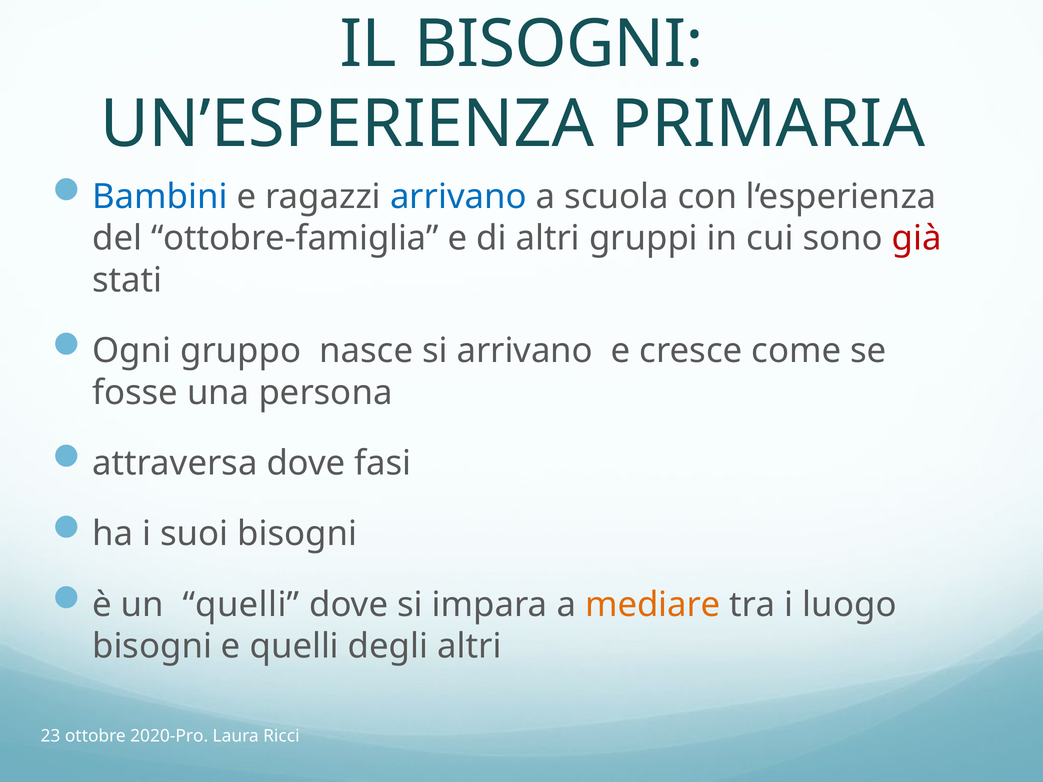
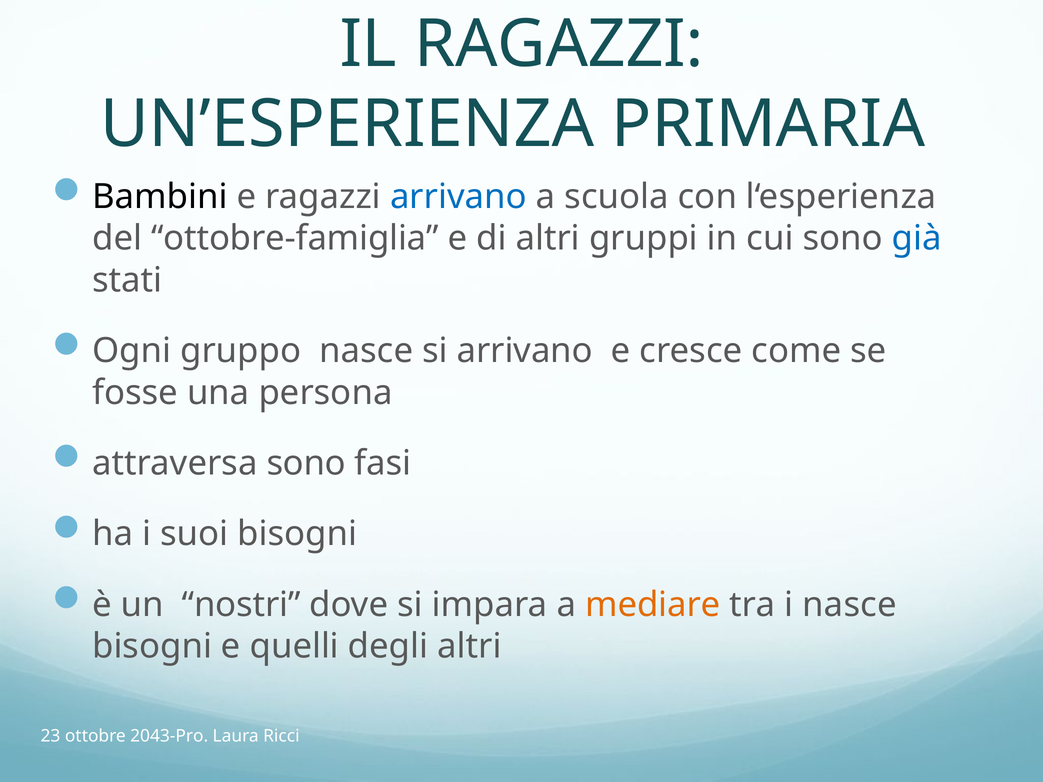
IL BISOGNI: BISOGNI -> RAGAZZI
Bambini colour: blue -> black
già colour: red -> blue
attraversa dove: dove -> sono
un quelli: quelli -> nostri
i luogo: luogo -> nasce
2020-Pro: 2020-Pro -> 2043-Pro
